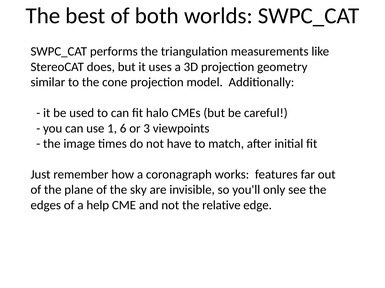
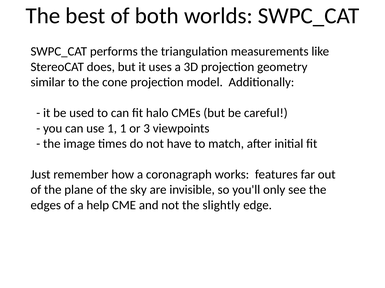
1 6: 6 -> 1
relative: relative -> slightly
